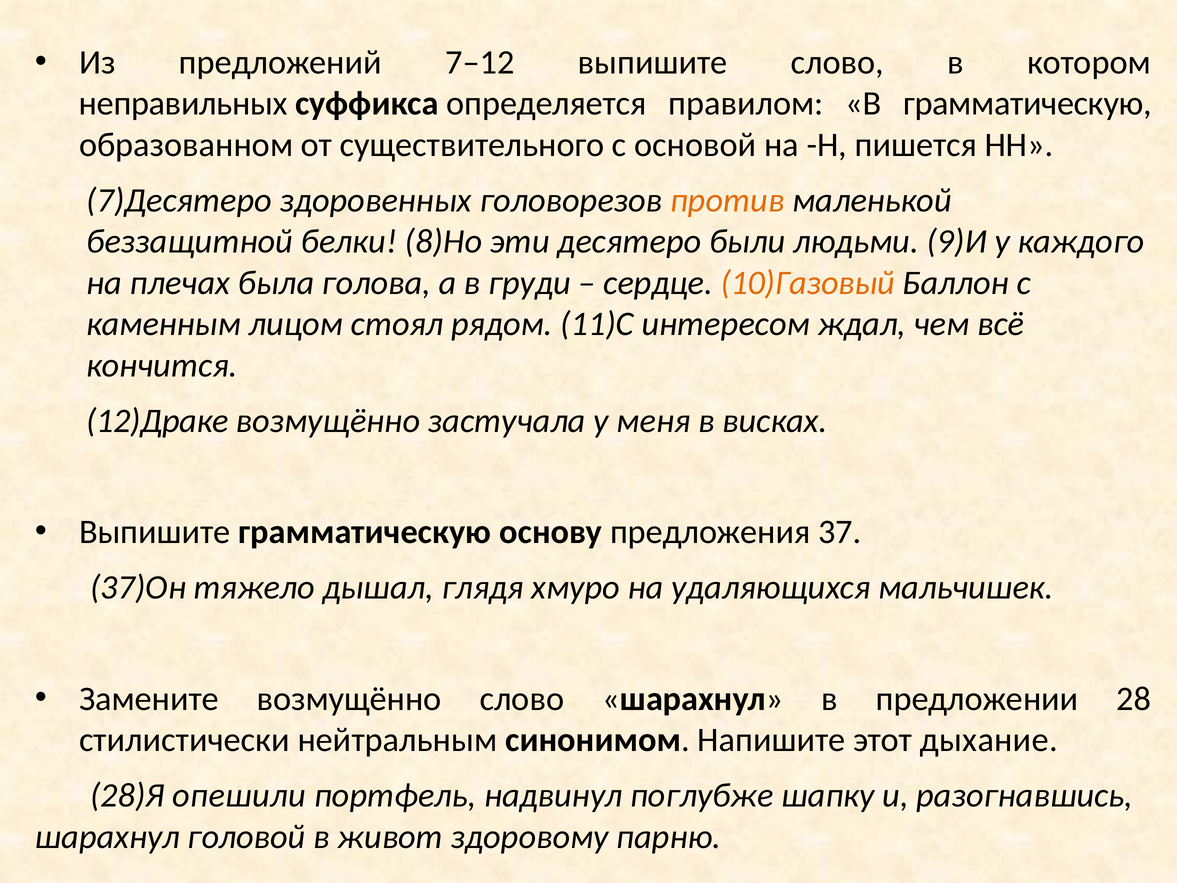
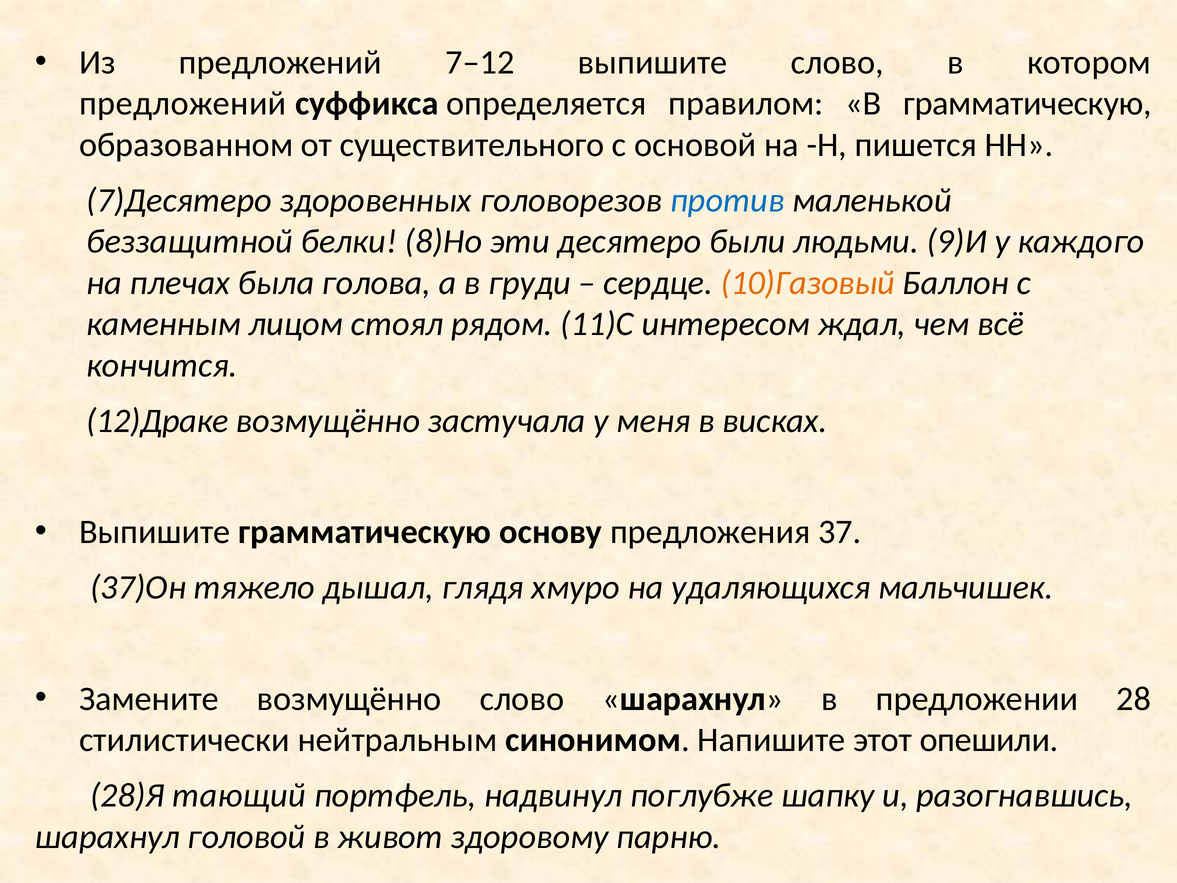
неправильных at (183, 104): неправильных -> предложений
против colour: orange -> blue
дыхание: дыхание -> опешили
опешили: опешили -> тающий
